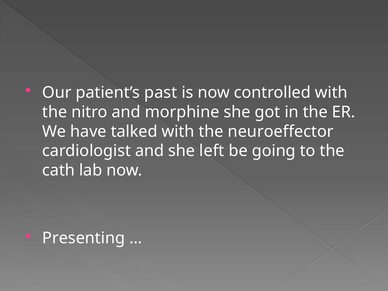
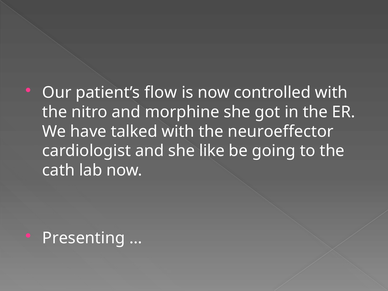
past: past -> flow
left: left -> like
